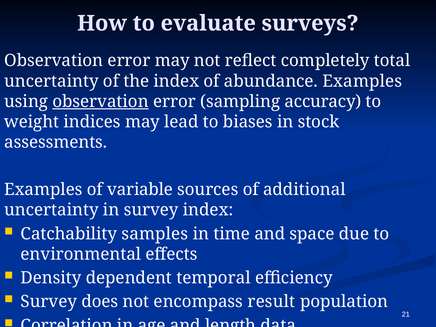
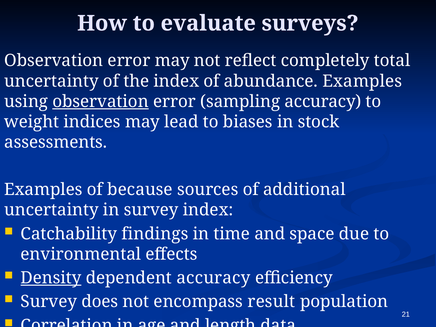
variable: variable -> because
samples: samples -> findings
Density underline: none -> present
dependent temporal: temporal -> accuracy
